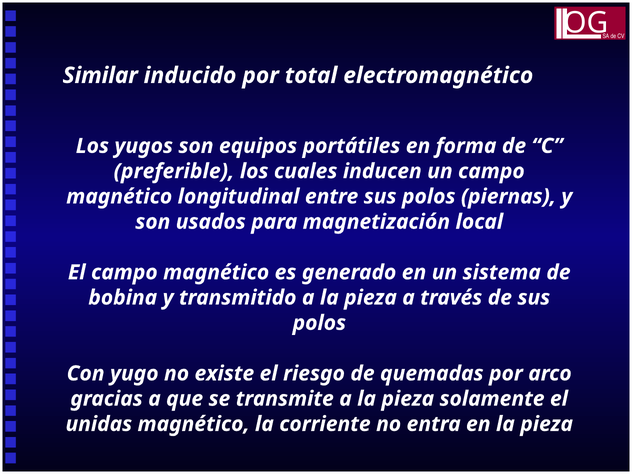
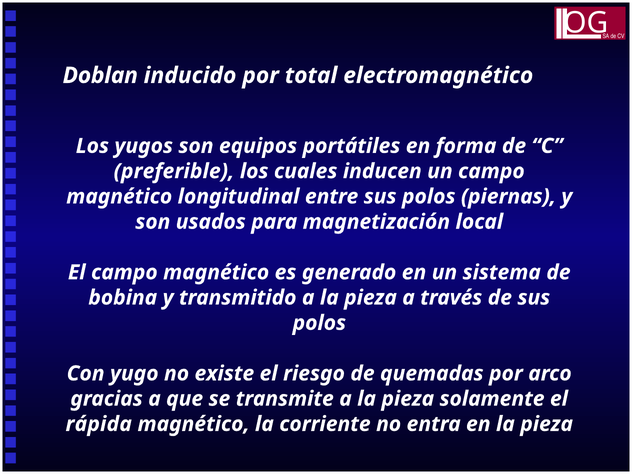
Similar: Similar -> Doblan
unidas: unidas -> rápida
